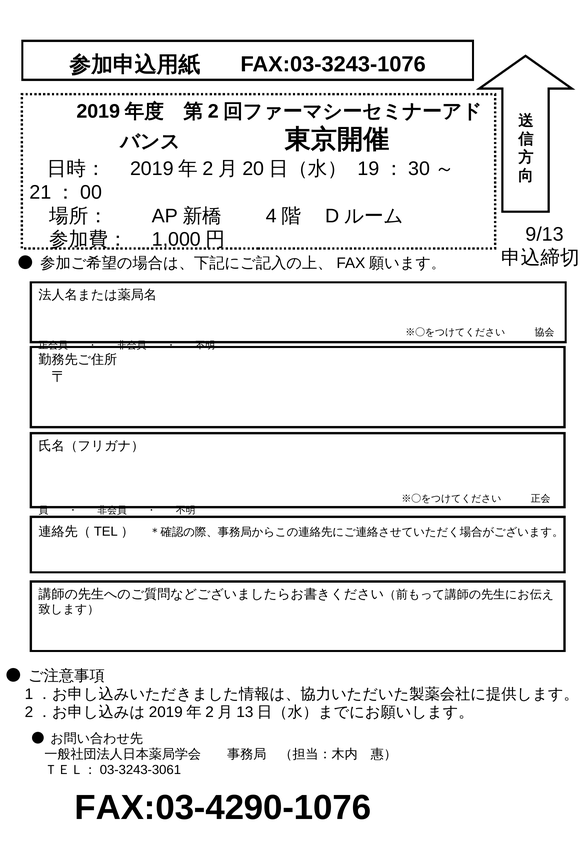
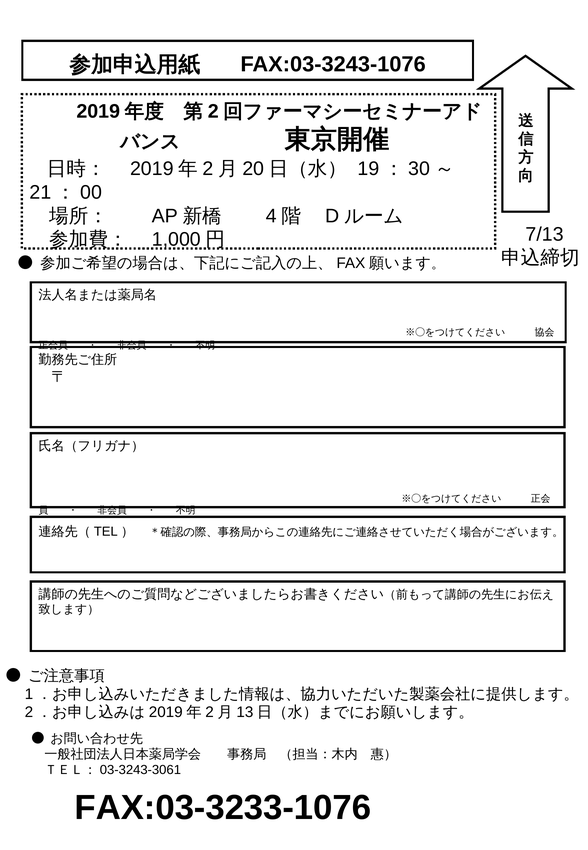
9/13: 9/13 -> 7/13
FAX:03-4290-1076: FAX:03-4290-1076 -> FAX:03-3233-1076
